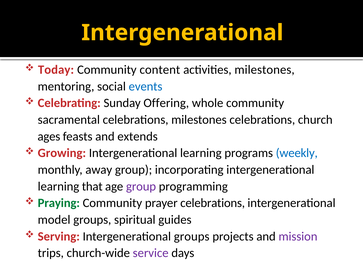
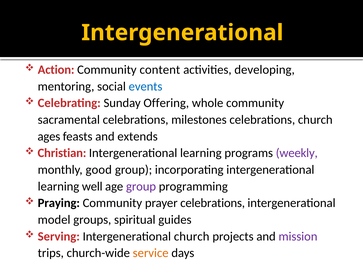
Today: Today -> Action
activities milestones: milestones -> developing
Growing: Growing -> Christian
weekly colour: blue -> purple
away: away -> good
that: that -> well
Praying colour: green -> black
Intergenerational groups: groups -> church
service colour: purple -> orange
